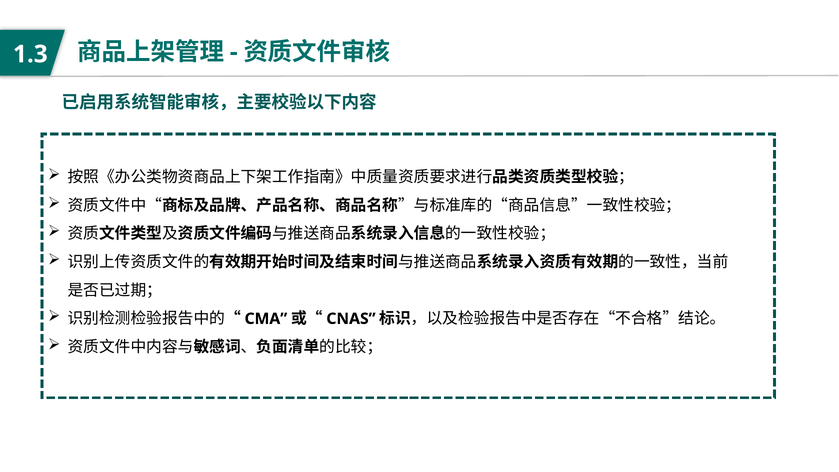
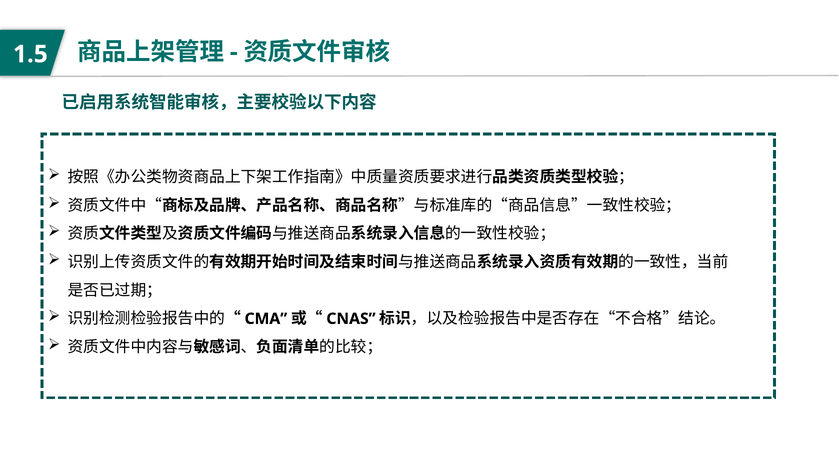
1.3: 1.3 -> 1.5
